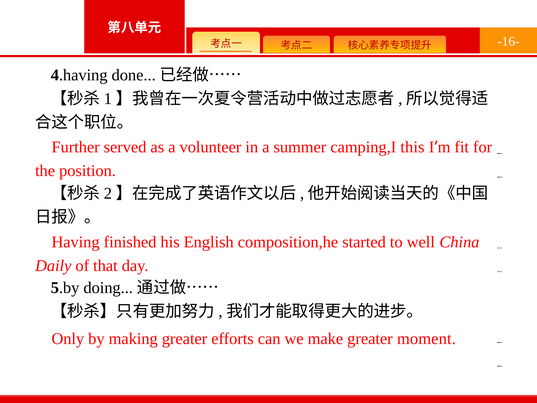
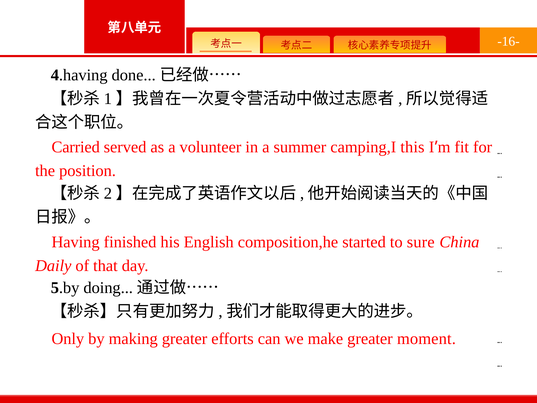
Further: Further -> Carried
well: well -> sure
